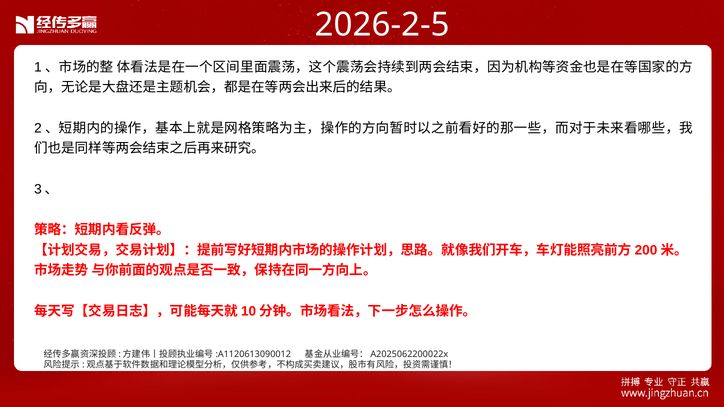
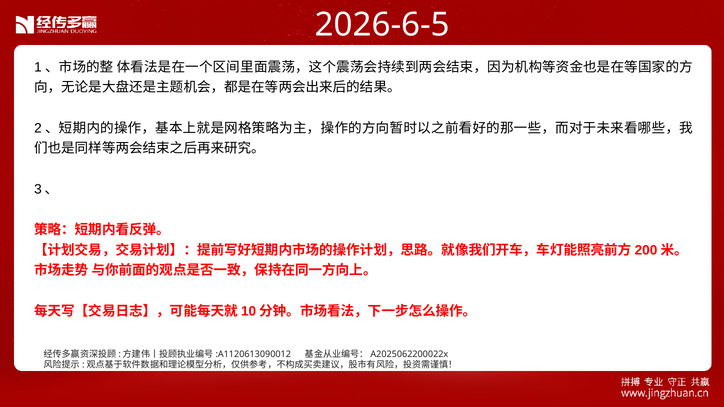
2026-2-5: 2026-2-5 -> 2026-6-5
